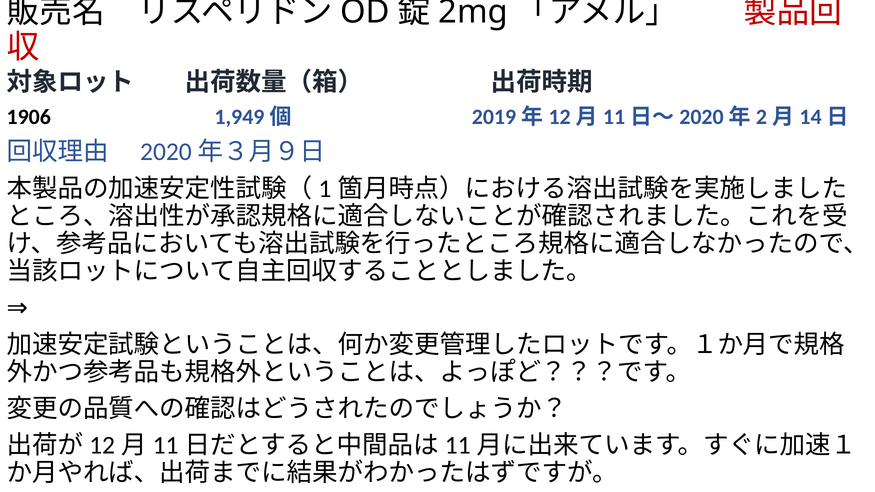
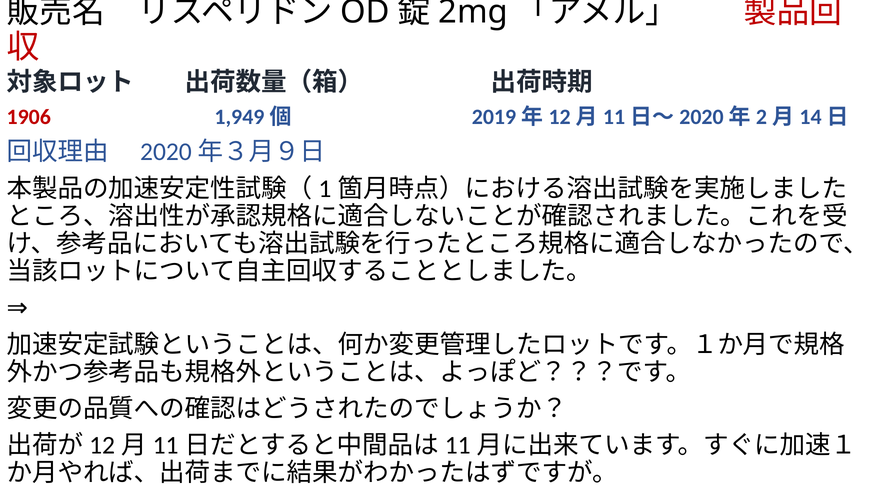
1906 colour: black -> red
